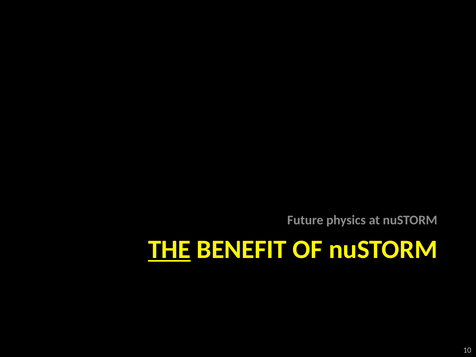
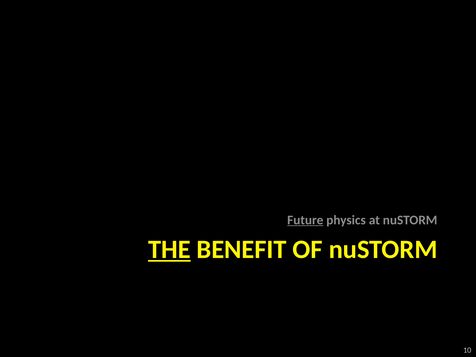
Future underline: none -> present
